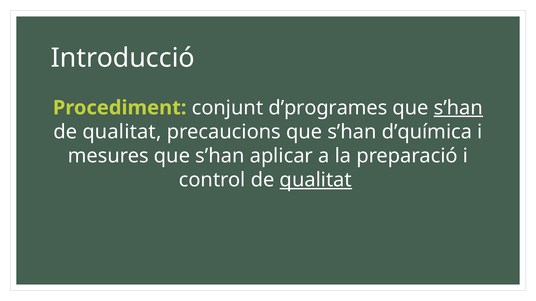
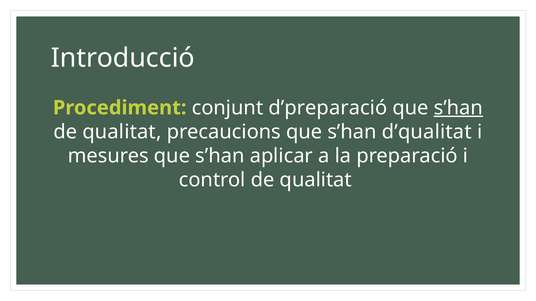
d’programes: d’programes -> d’preparació
d’química: d’química -> d’qualitat
qualitat at (316, 180) underline: present -> none
